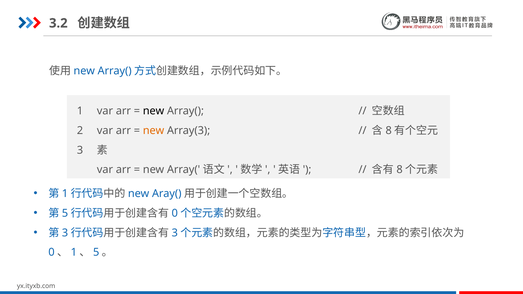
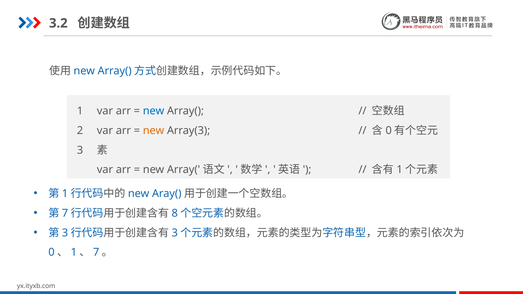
new at (154, 111) colour: black -> blue
8 at (389, 131): 8 -> 0
8 at (400, 170): 8 -> 1
5 at (65, 213): 5 -> 7
0 at (175, 213): 0 -> 8
5 at (96, 253): 5 -> 7
